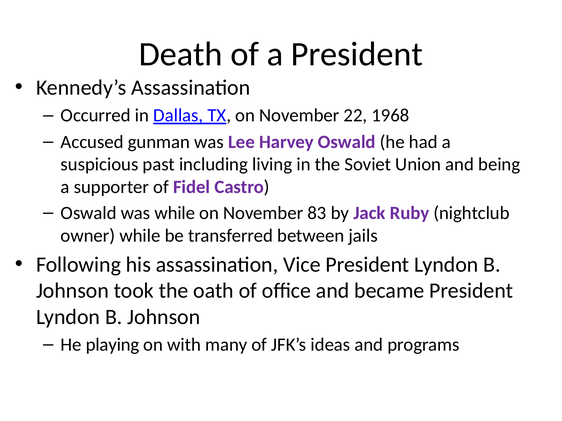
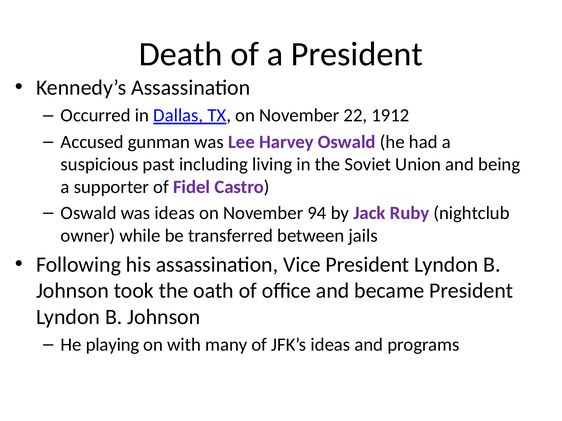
1968: 1968 -> 1912
was while: while -> ideas
83: 83 -> 94
